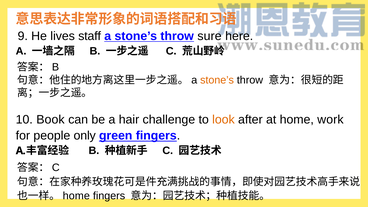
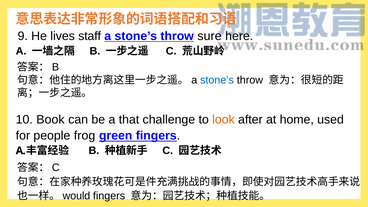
stone’s at (217, 80) colour: orange -> blue
hair: hair -> that
work: work -> used
only: only -> frog
home at (76, 196): home -> would
